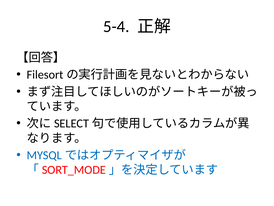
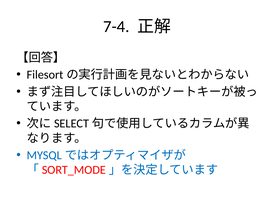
5-4: 5-4 -> 7-4
